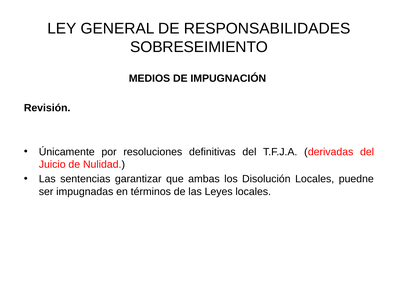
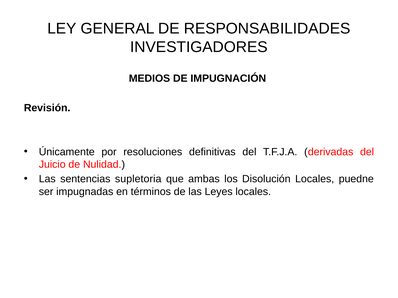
SOBRESEIMIENTO: SOBRESEIMIENTO -> INVESTIGADORES
garantizar: garantizar -> supletoria
